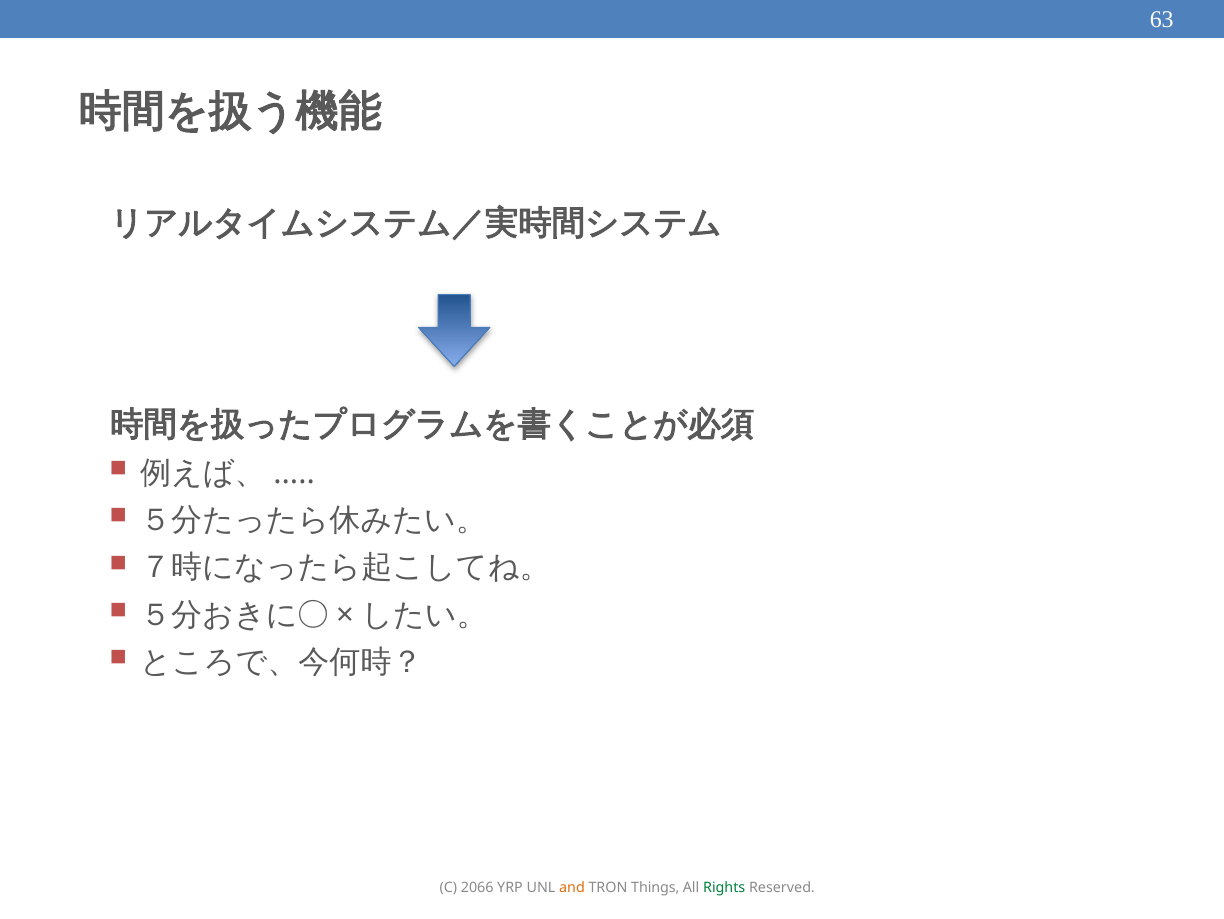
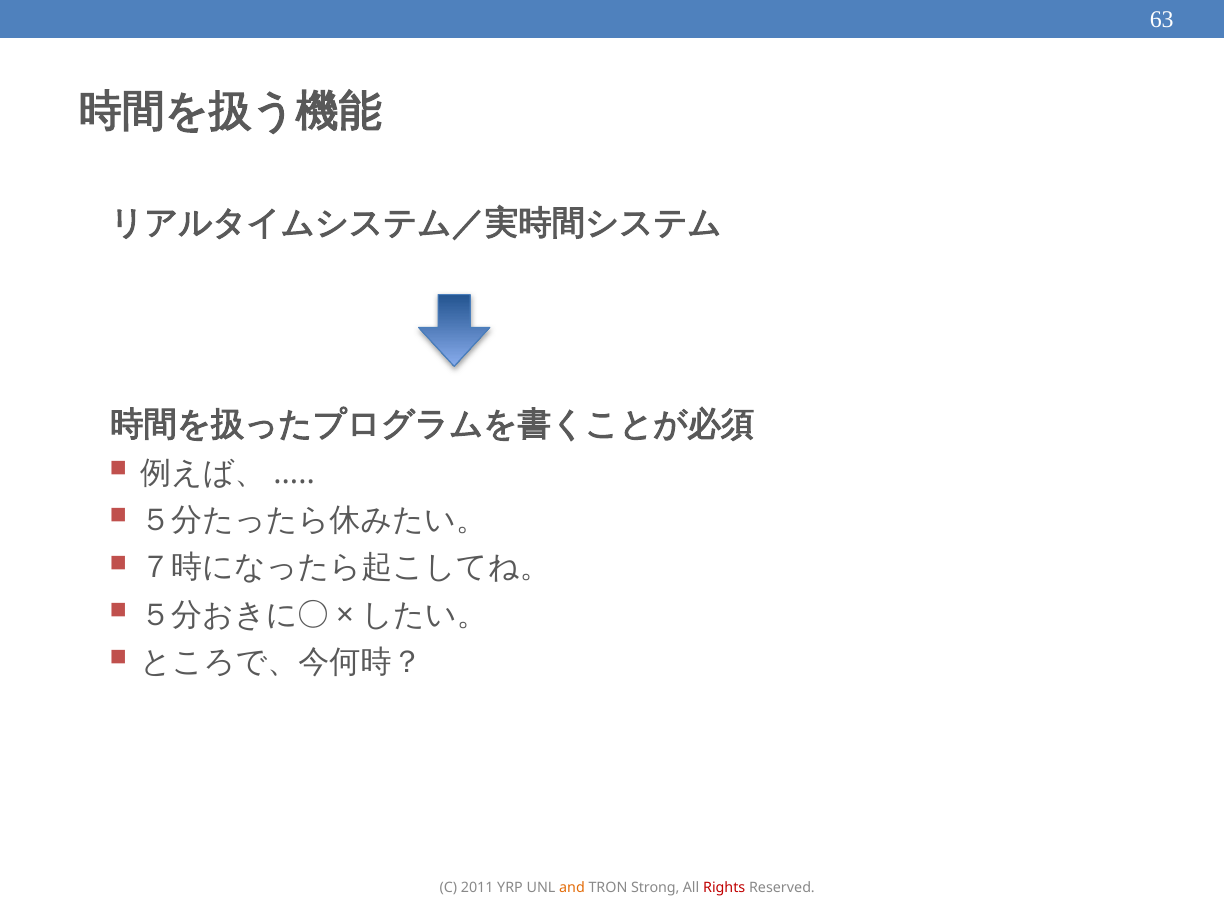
2066: 2066 -> 2011
Things: Things -> Strong
Rights colour: green -> red
